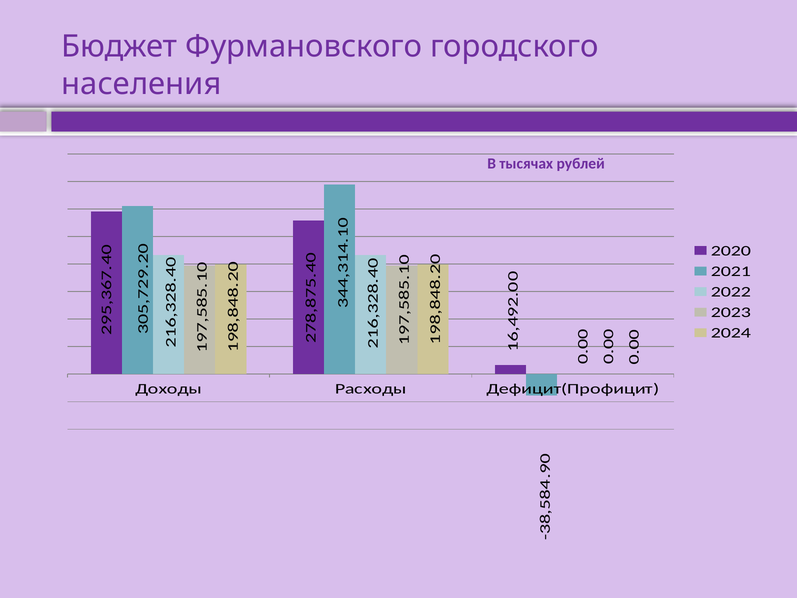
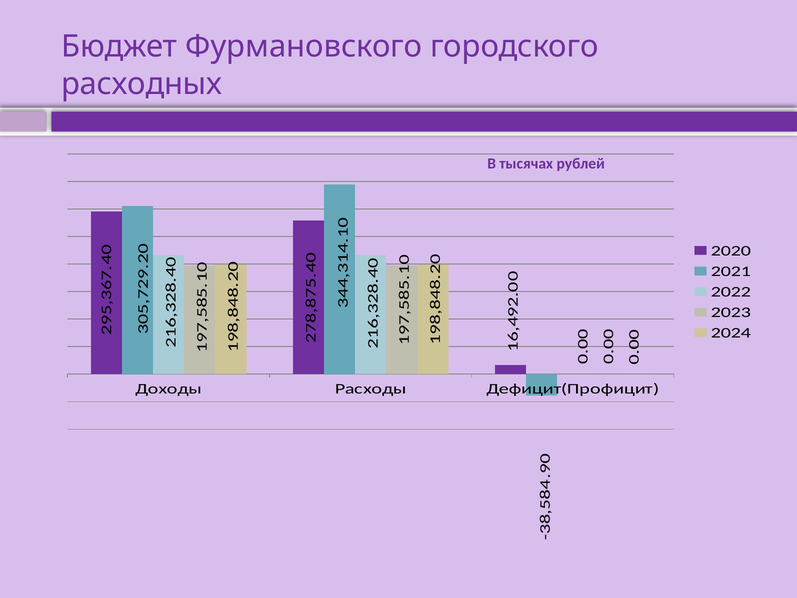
населения: населения -> расходных
